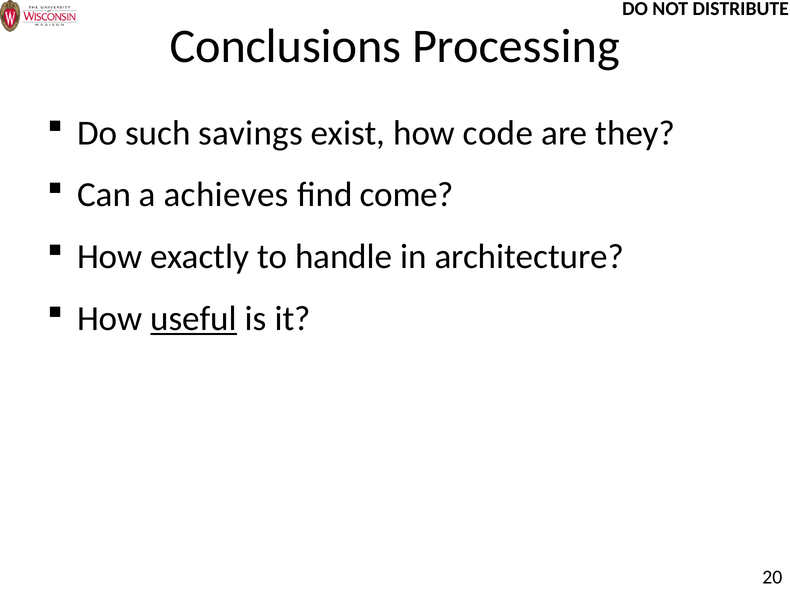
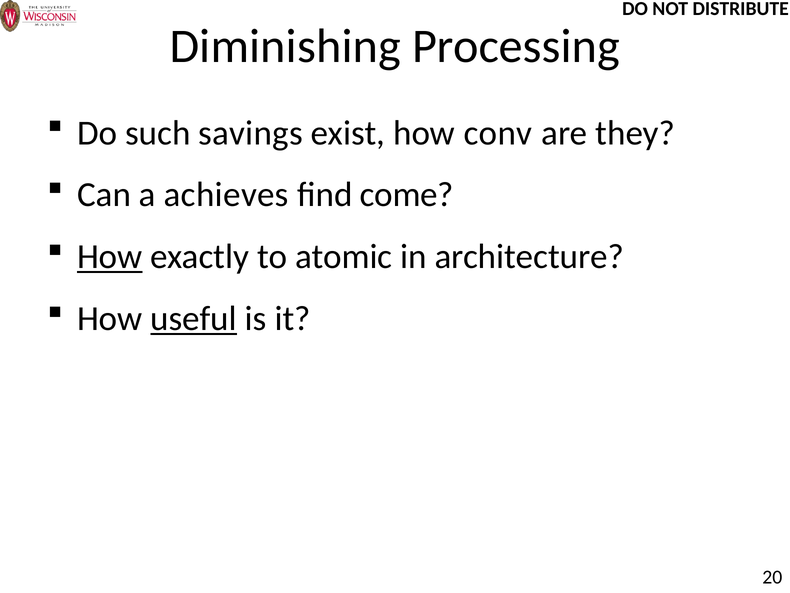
Conclusions: Conclusions -> Diminishing
code: code -> conv
How at (110, 257) underline: none -> present
handle: handle -> atomic
